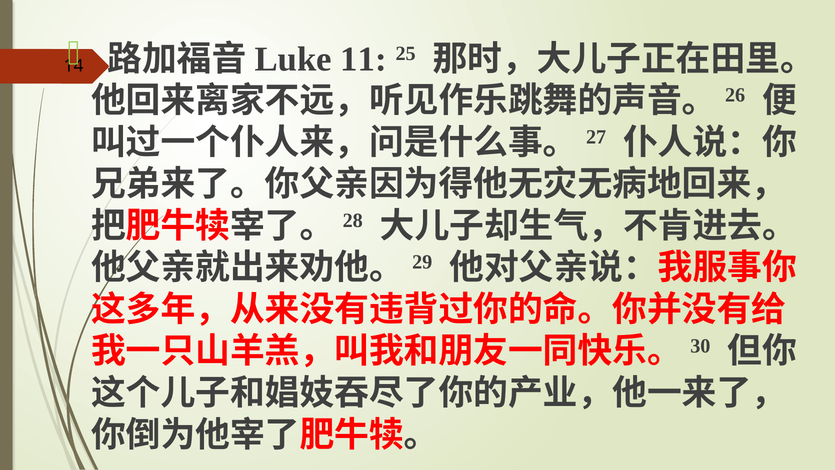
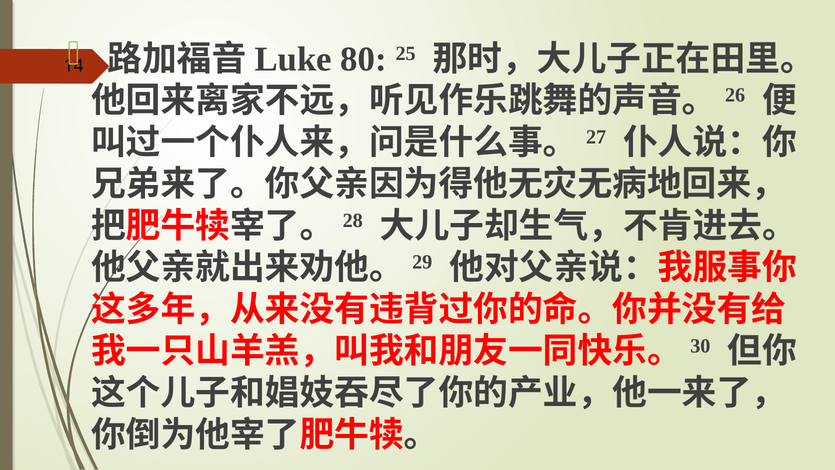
11: 11 -> 80
